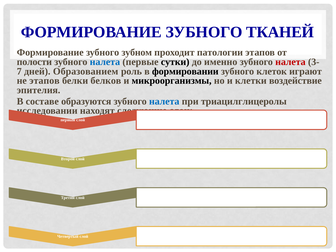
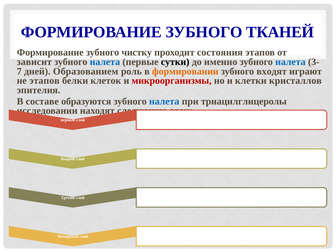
зубном: зубном -> чистку
патологии: патологии -> состояния
полости: полости -> зависит
налета at (290, 62) colour: red -> blue
формировании colour: black -> orange
клеток: клеток -> входят
белков: белков -> клеток
микроорганизмы colour: black -> red
воздействие: воздействие -> кристаллов
